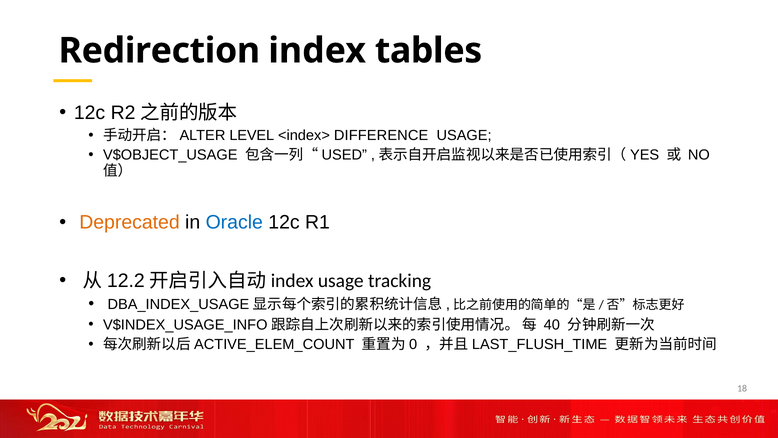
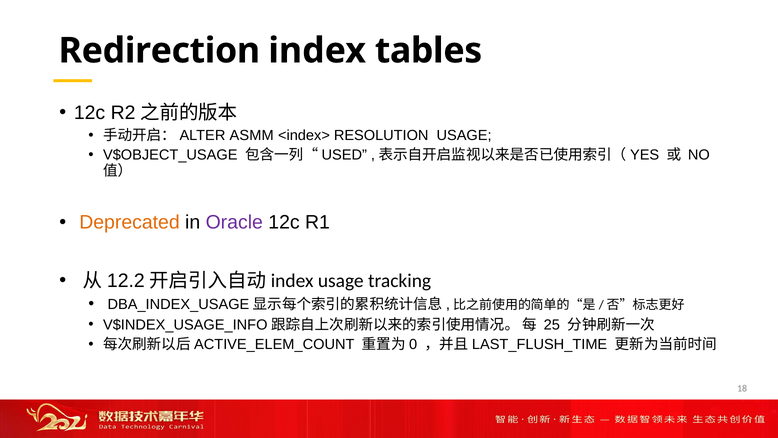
LEVEL: LEVEL -> ASMM
DIFFERENCE: DIFFERENCE -> RESOLUTION
Oracle colour: blue -> purple
40: 40 -> 25
